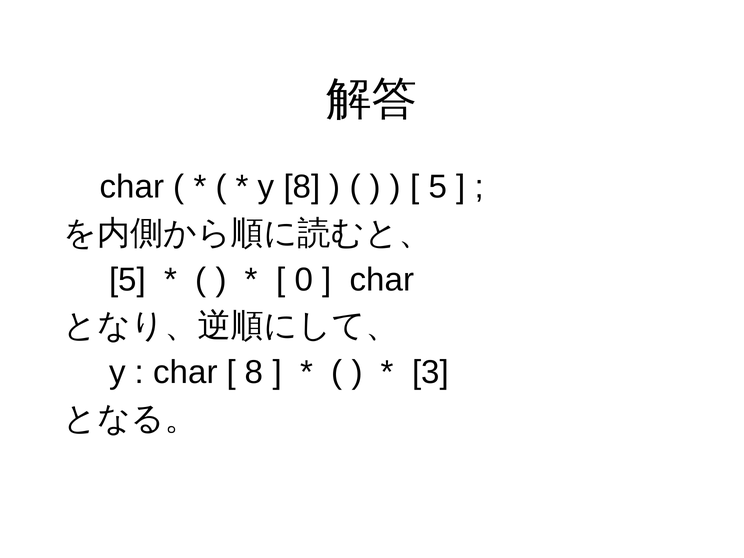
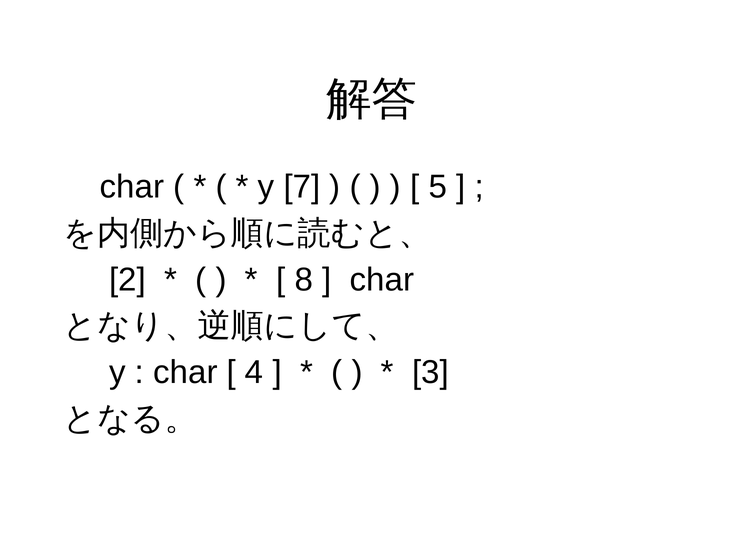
y 8: 8 -> 7
5 at (127, 280): 5 -> 2
0: 0 -> 8
8 at (254, 372): 8 -> 4
